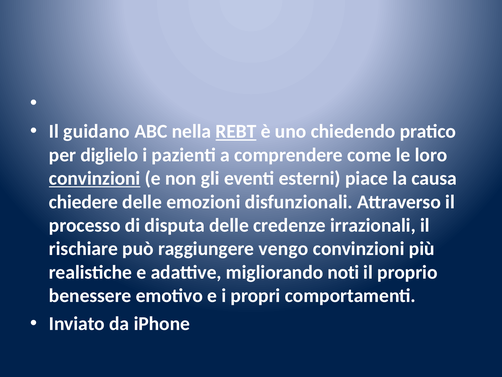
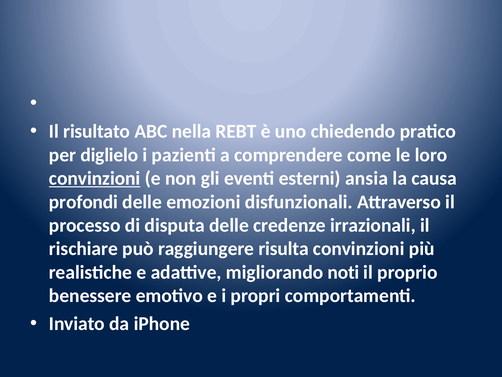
guidano: guidano -> risultato
REBT underline: present -> none
piace: piace -> ansia
chiedere: chiedere -> profondi
vengo: vengo -> risulta
